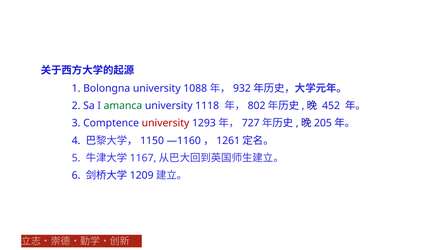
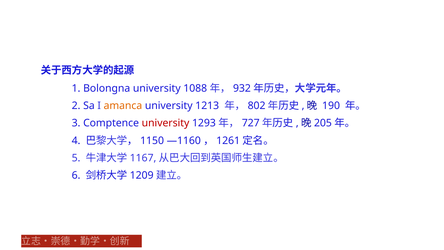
amanca colour: green -> orange
1118: 1118 -> 1213
452: 452 -> 190
